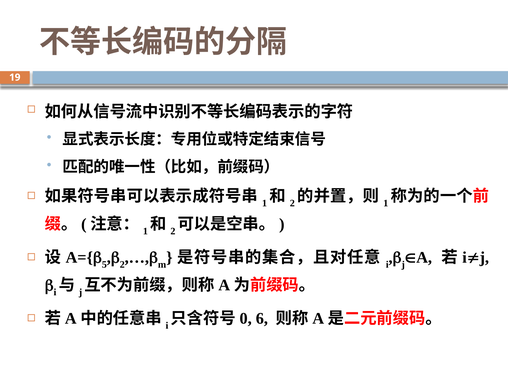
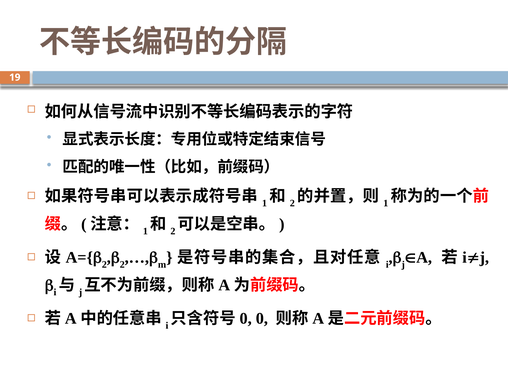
5 at (104, 264): 5 -> 2
6: 6 -> 0
